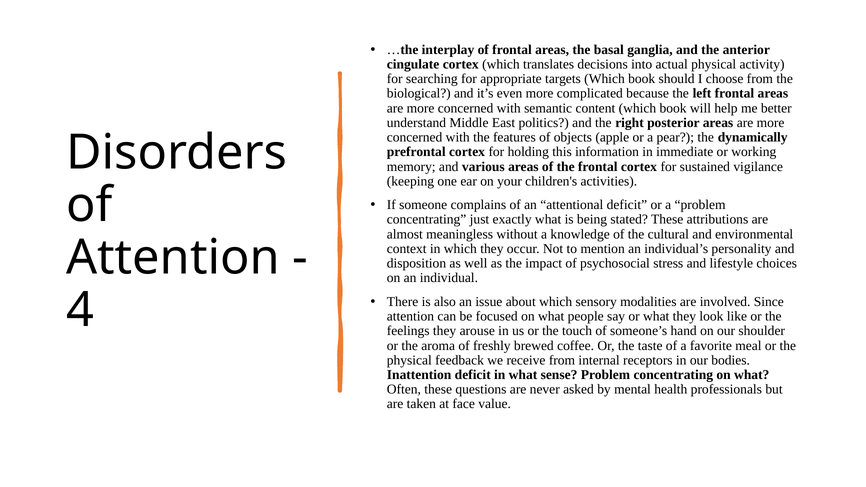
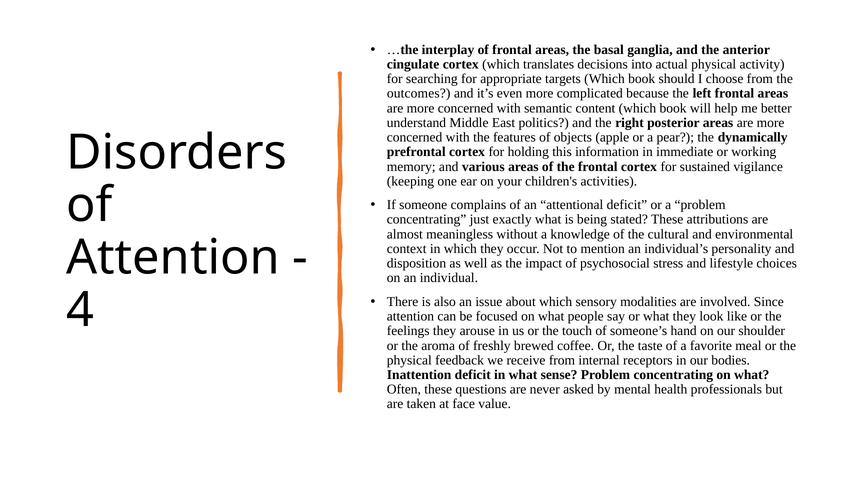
biological: biological -> outcomes
